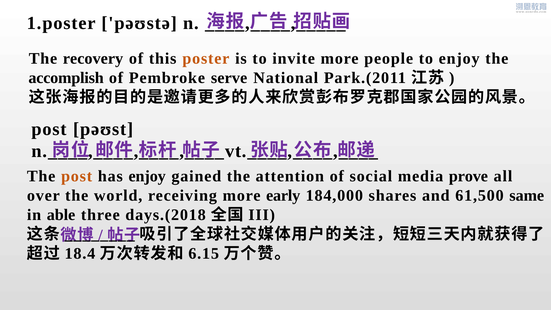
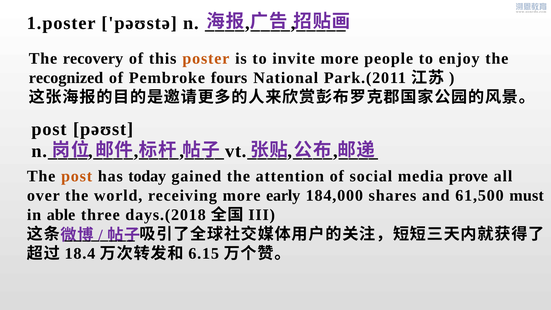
accomplish: accomplish -> recognized
serve: serve -> fours
has enjoy: enjoy -> today
same: same -> must
